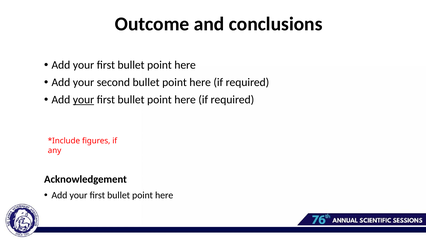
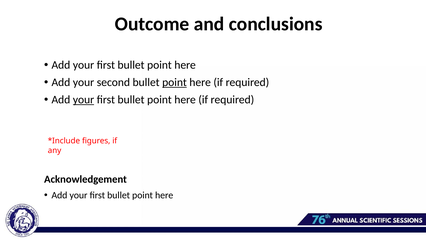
point at (174, 82) underline: none -> present
